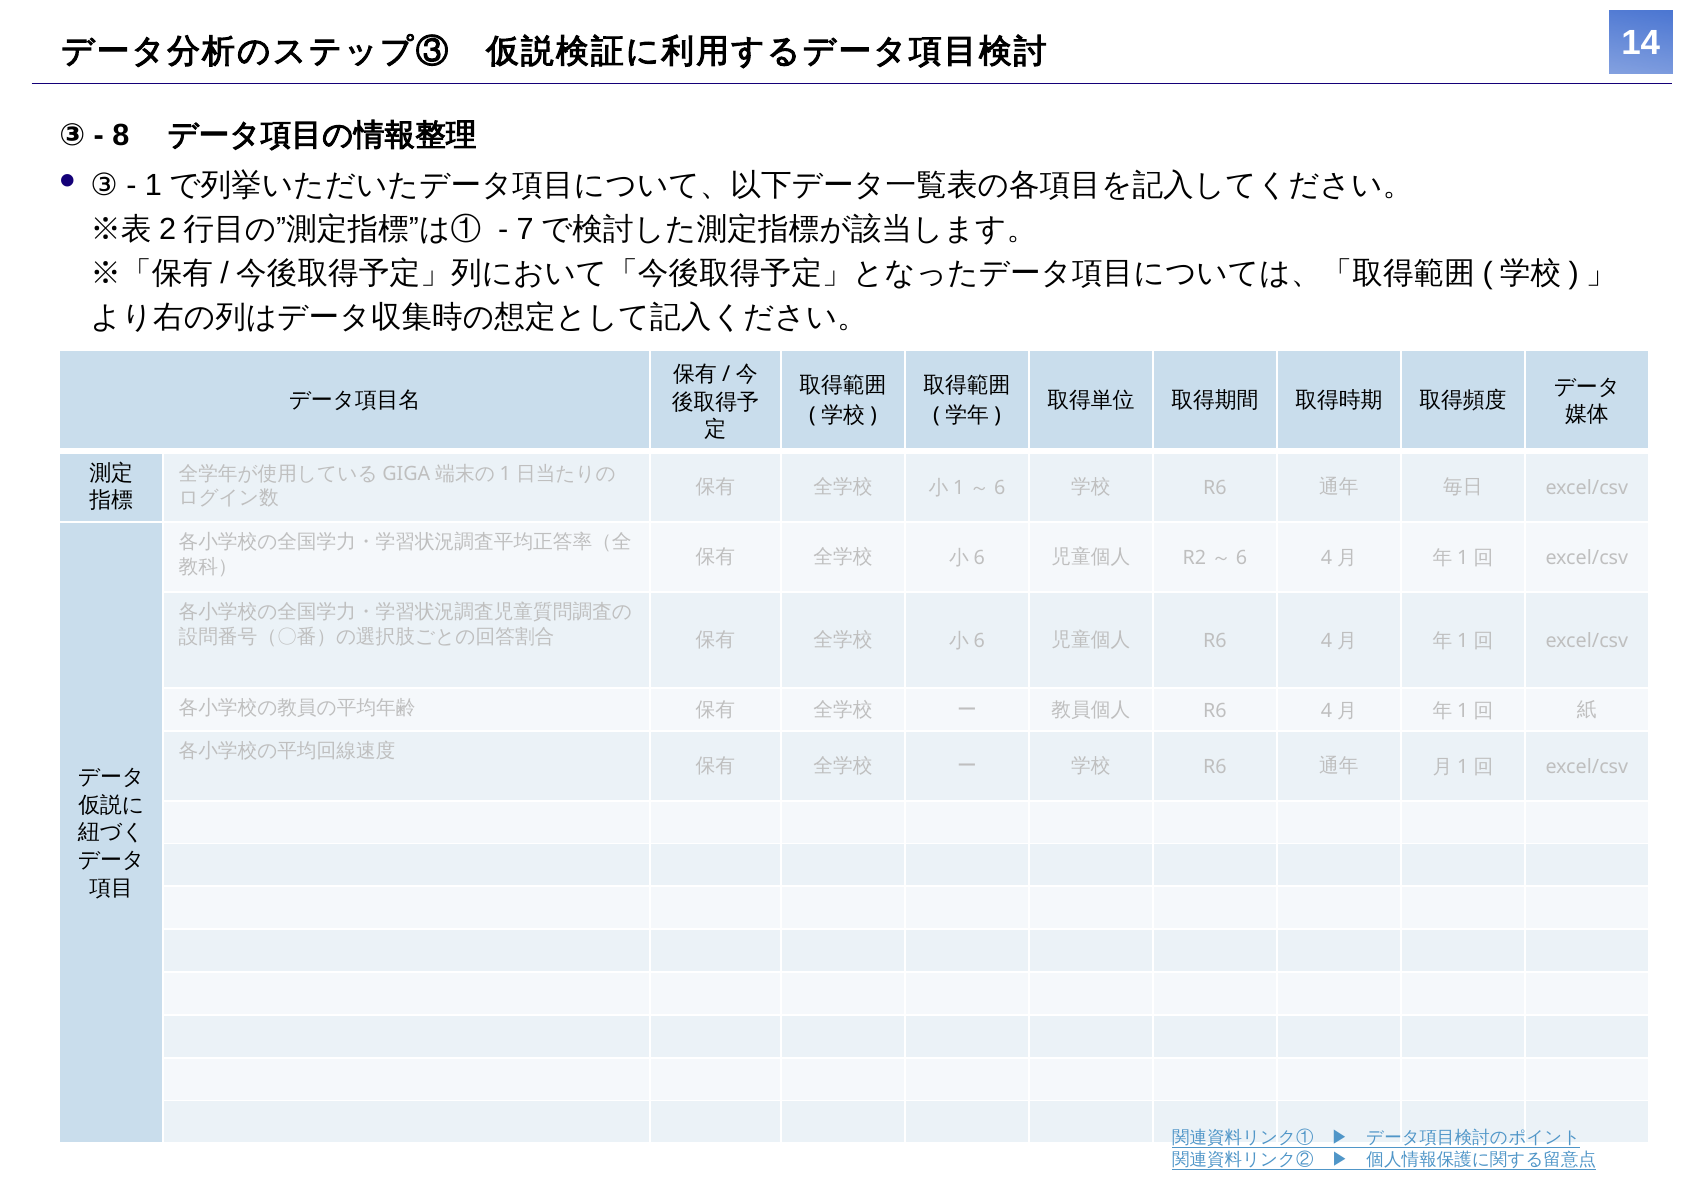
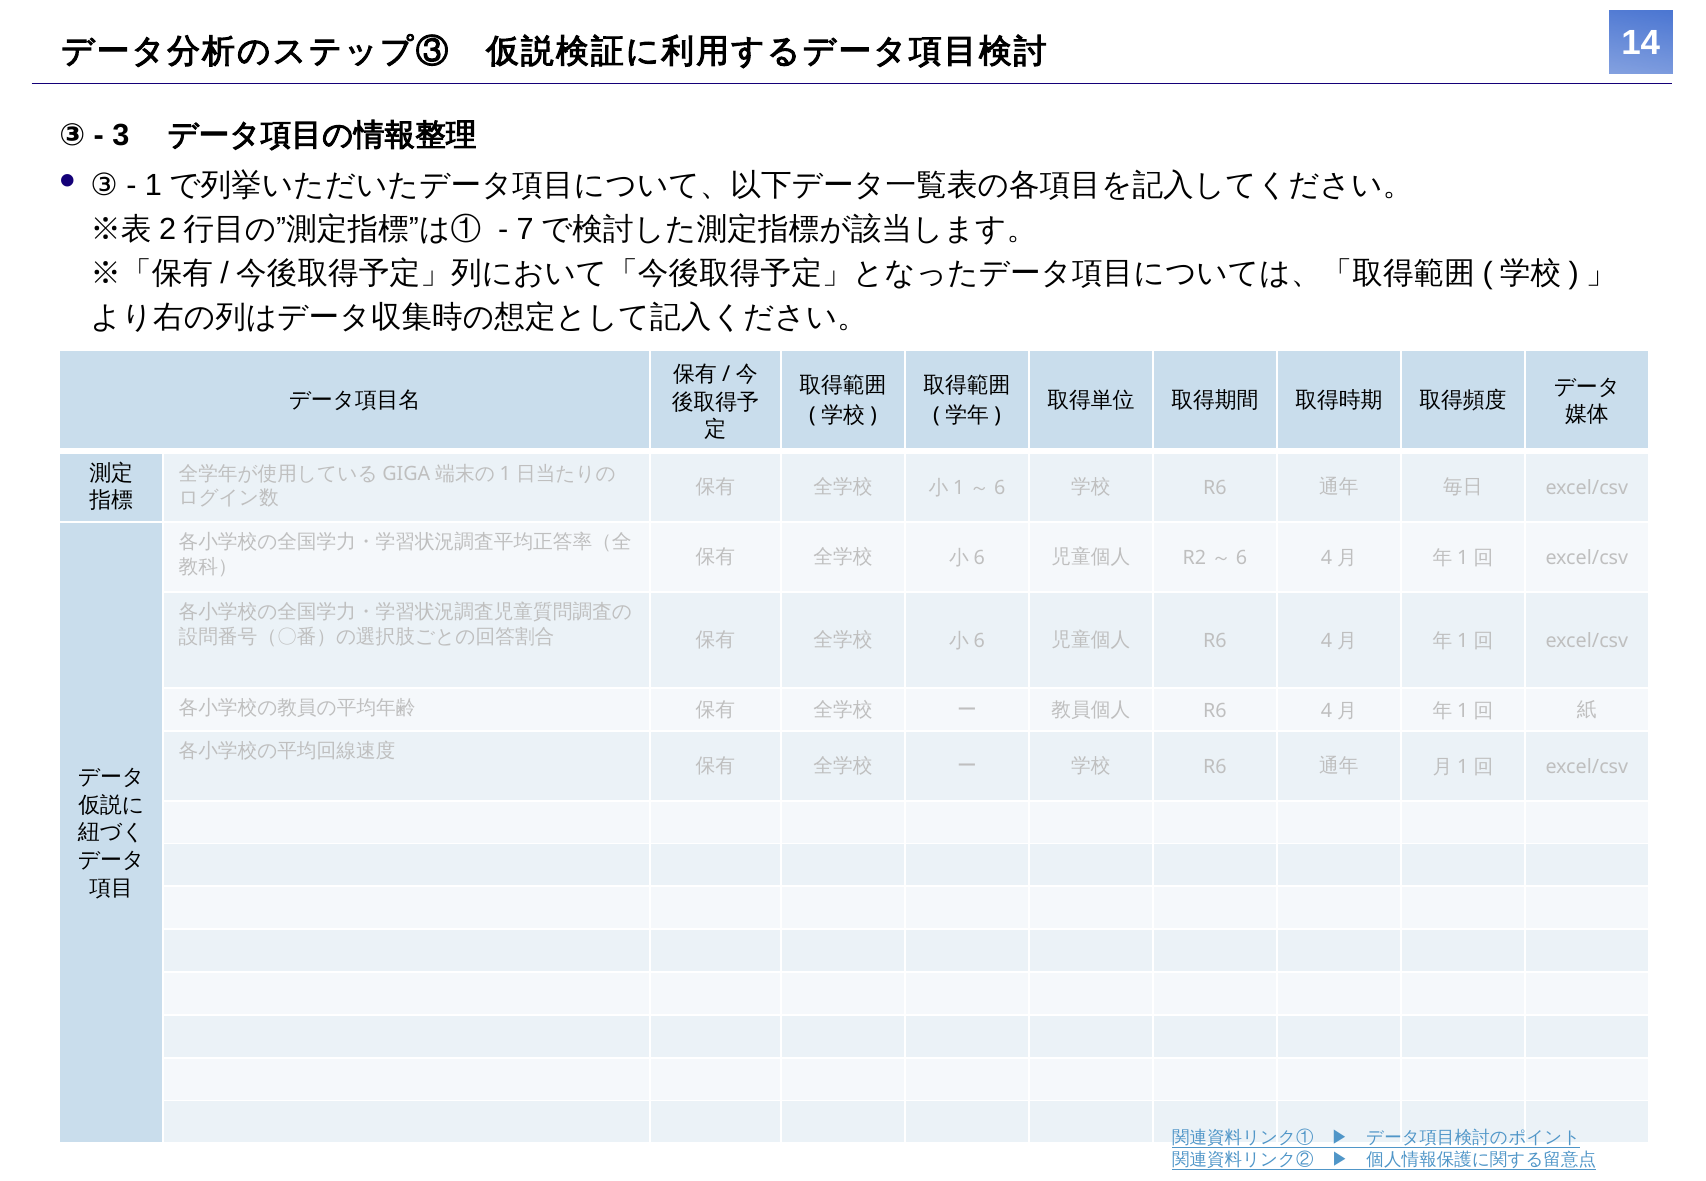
8: 8 -> 3
